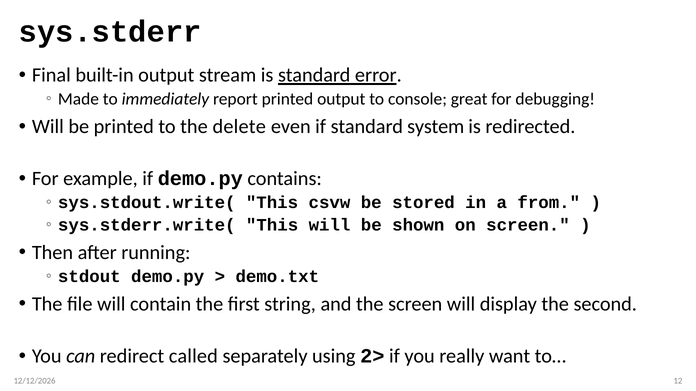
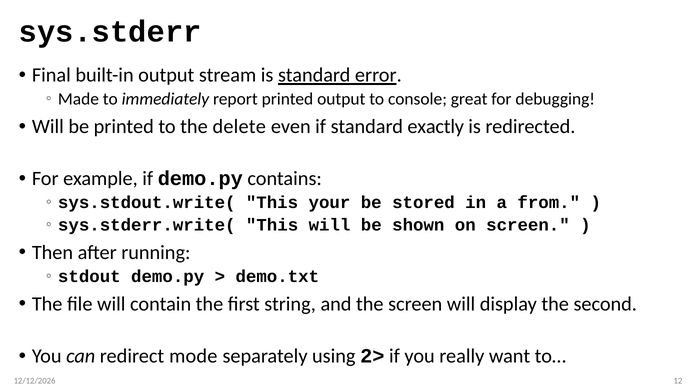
system: system -> exactly
csvw: csvw -> your
called: called -> mode
